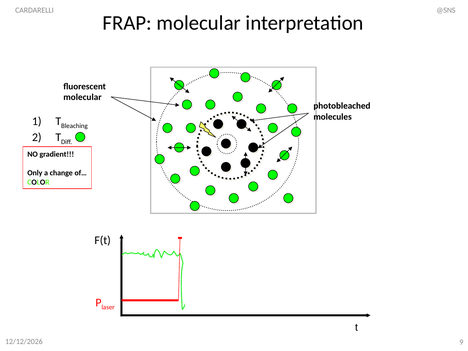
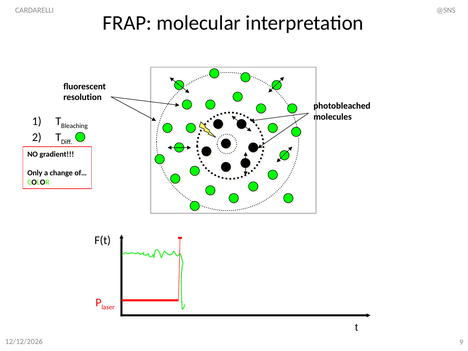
molecular at (82, 97): molecular -> resolution
